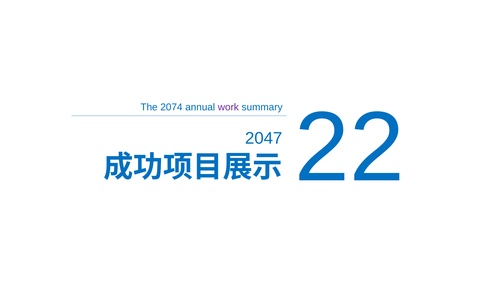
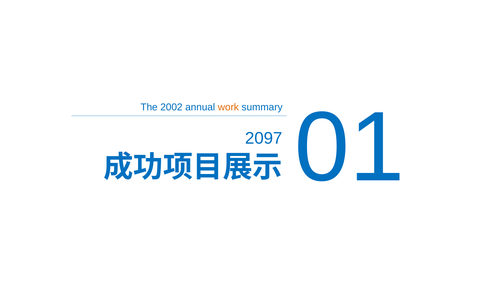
2074: 2074 -> 2002
work colour: purple -> orange
22: 22 -> 01
2047: 2047 -> 2097
